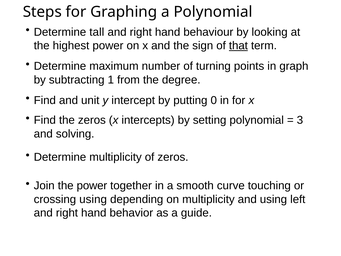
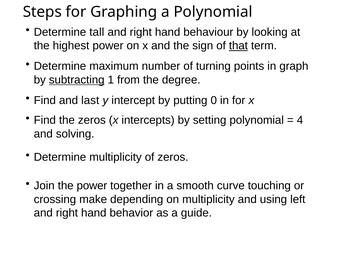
subtracting underline: none -> present
unit: unit -> last
3: 3 -> 4
crossing using: using -> make
